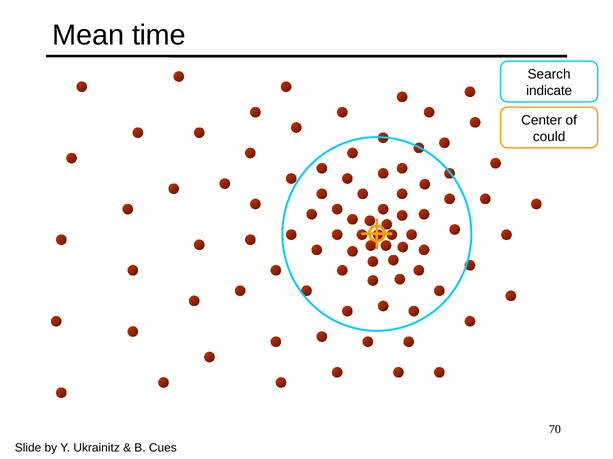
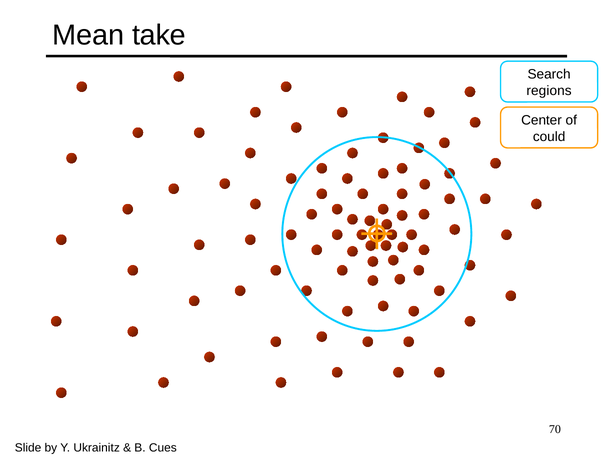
time: time -> take
indicate: indicate -> regions
